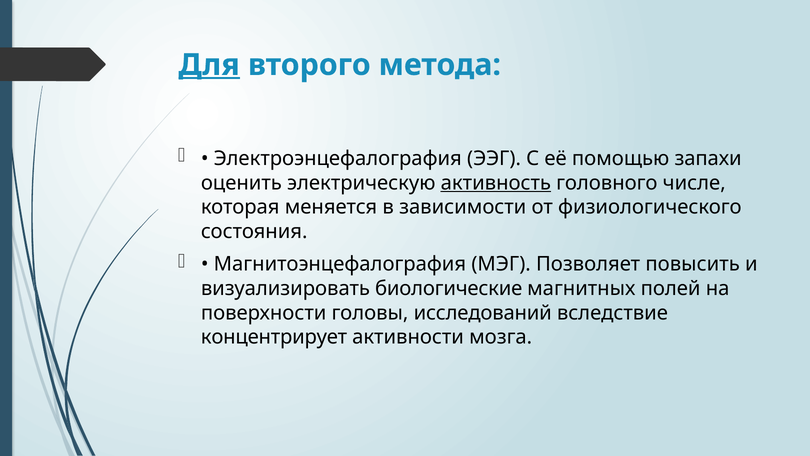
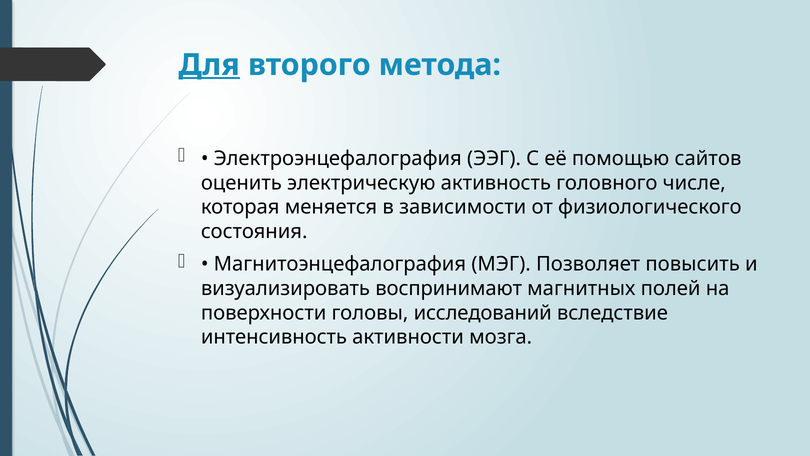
запахи: запахи -> сайтов
активность underline: present -> none
биологические: биологические -> воспринимают
концентрирует: концентрирует -> интенсивность
